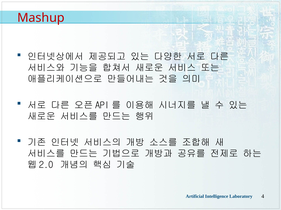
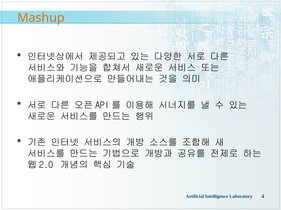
Mashup colour: red -> orange
